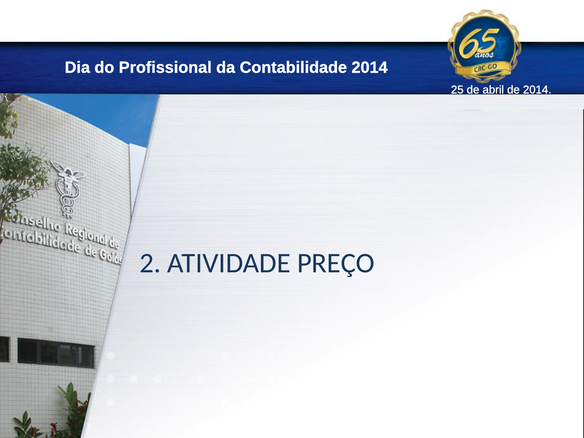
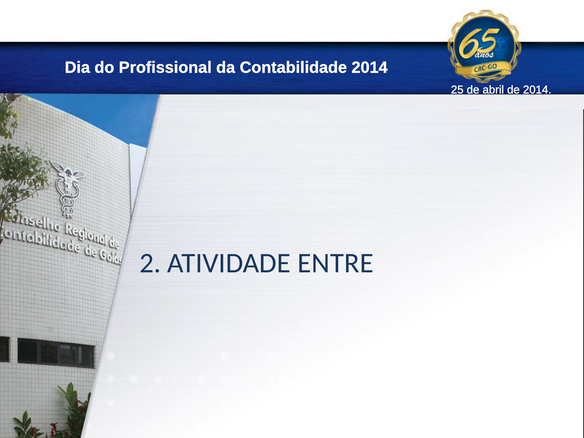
PREÇO: PREÇO -> ENTRE
